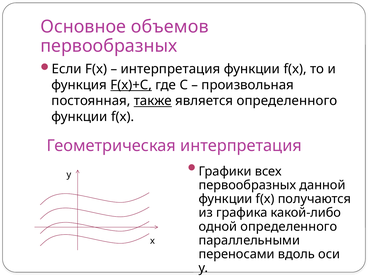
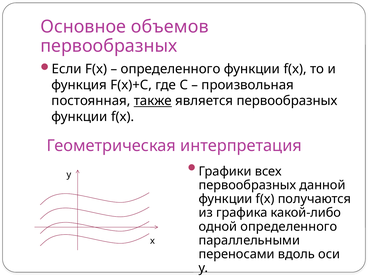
интерпретация at (171, 69): интерпретация -> определенного
F(x)+C underline: present -> none
является определенного: определенного -> первообразных
